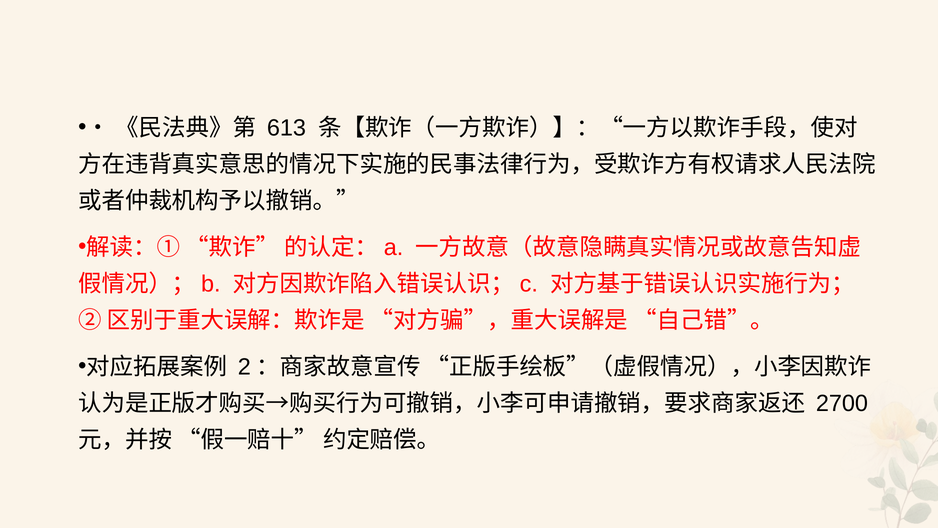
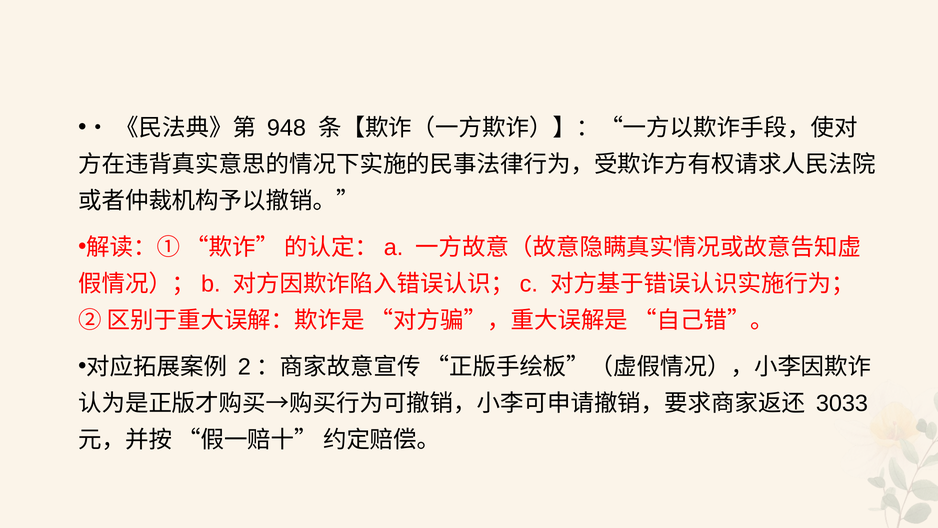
613: 613 -> 948
2700: 2700 -> 3033
